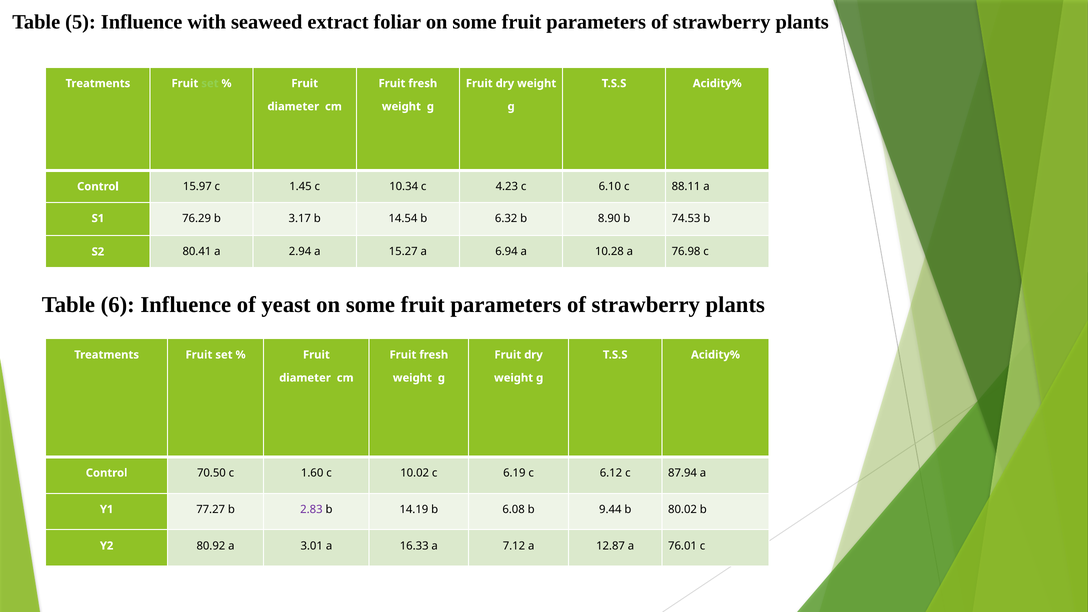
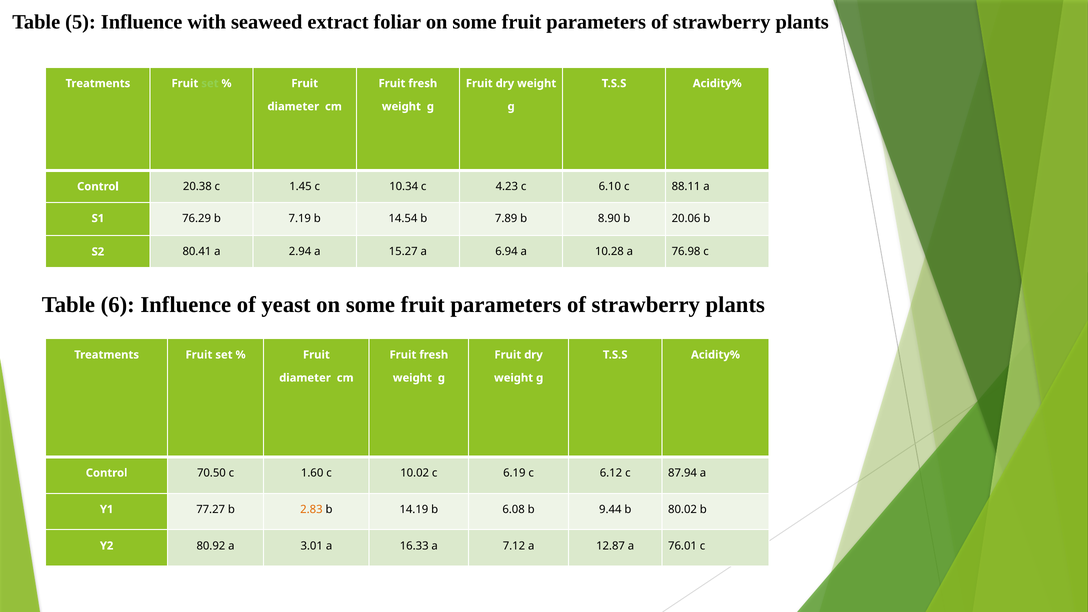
15.97: 15.97 -> 20.38
3.17: 3.17 -> 7.19
6.32: 6.32 -> 7.89
74.53: 74.53 -> 20.06
2.83 colour: purple -> orange
